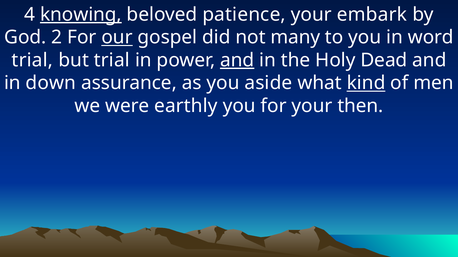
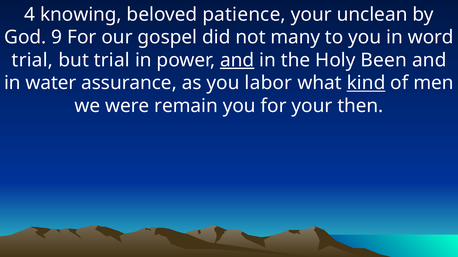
knowing underline: present -> none
embark: embark -> unclean
2: 2 -> 9
our underline: present -> none
Dead: Dead -> Been
down: down -> water
aside: aside -> labor
earthly: earthly -> remain
